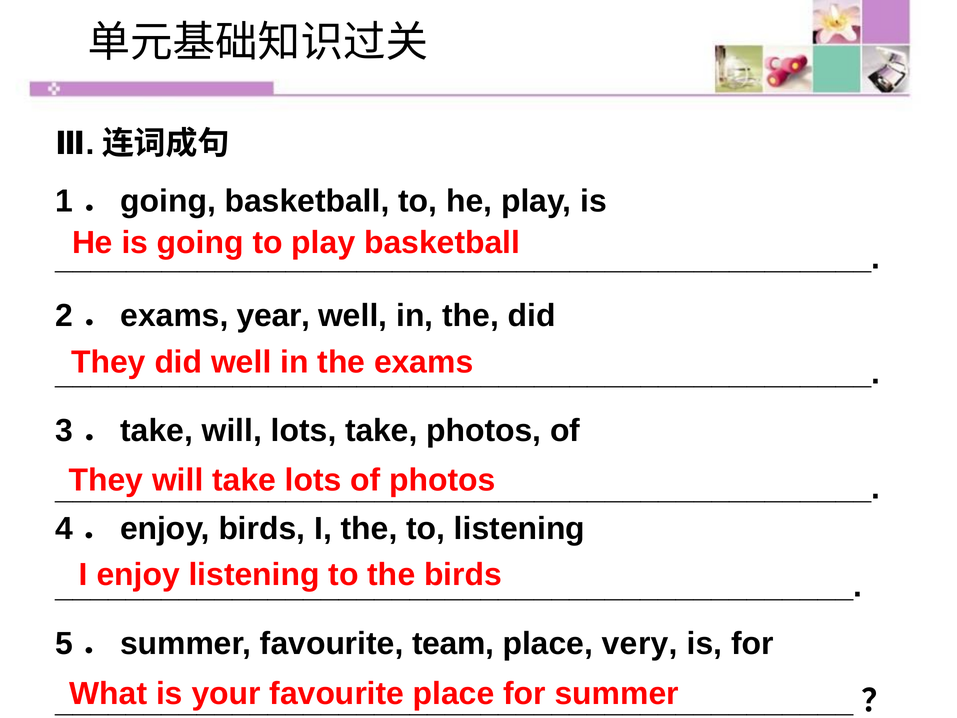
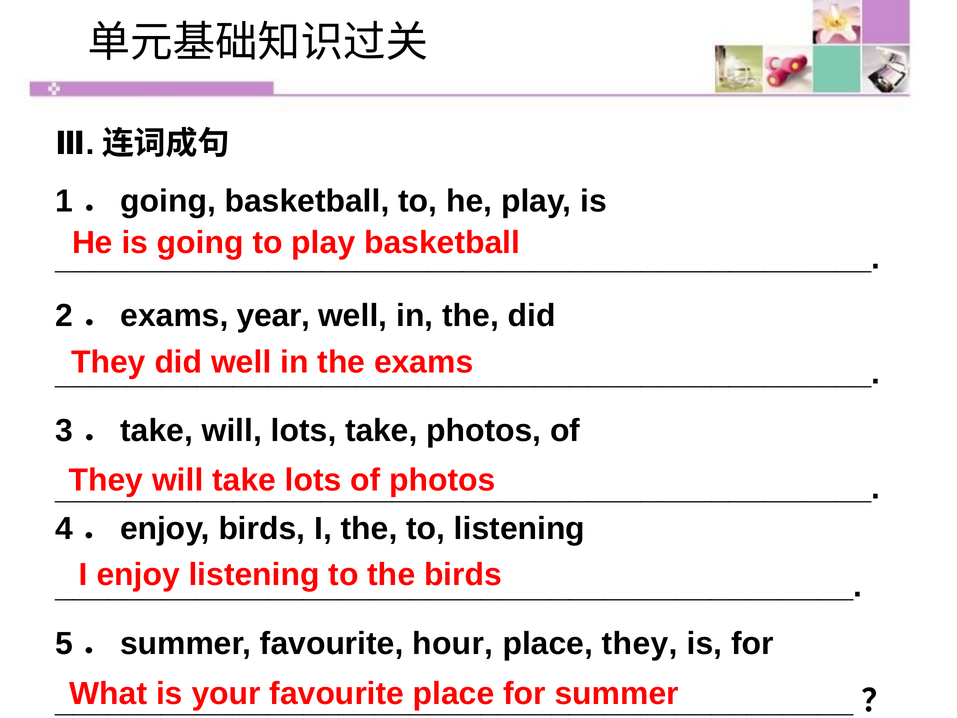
team: team -> hour
place very: very -> they
